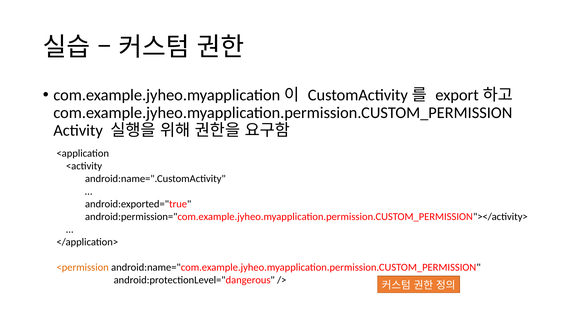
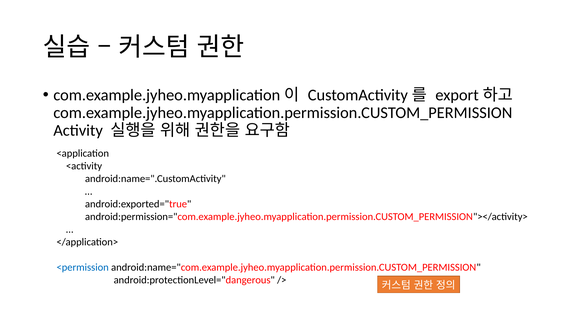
<permission colour: orange -> blue
